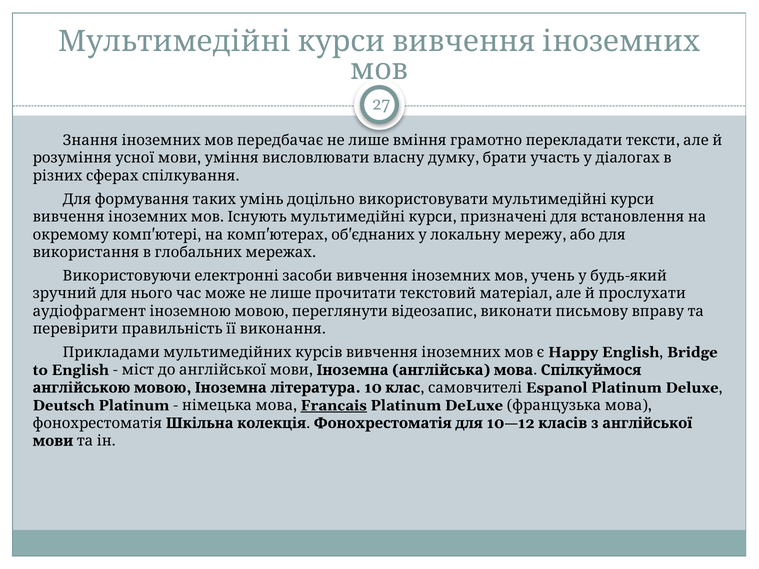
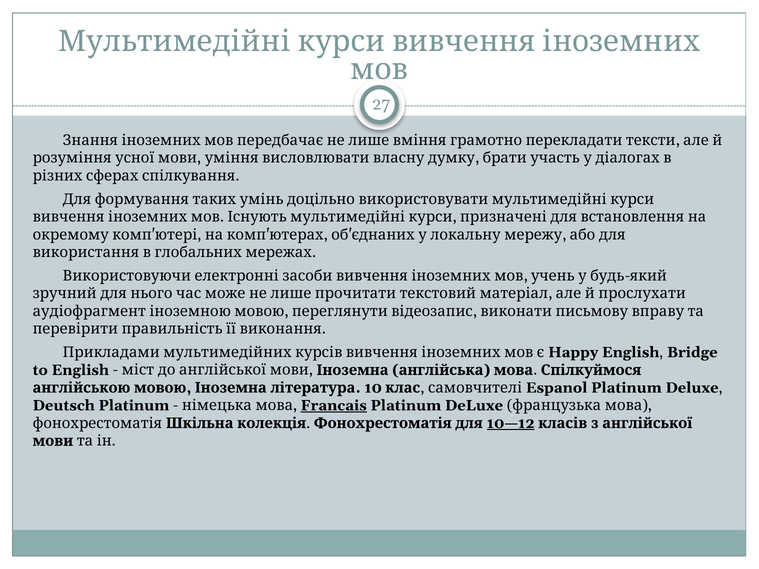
10—12 underline: none -> present
